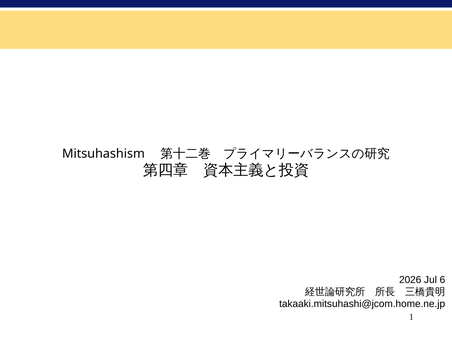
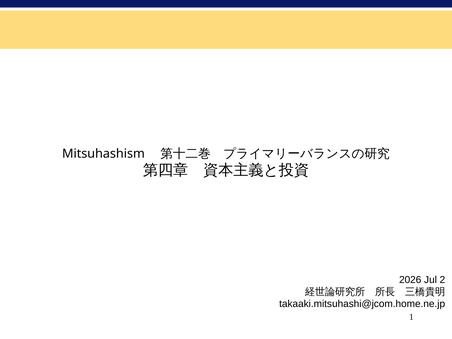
6: 6 -> 2
